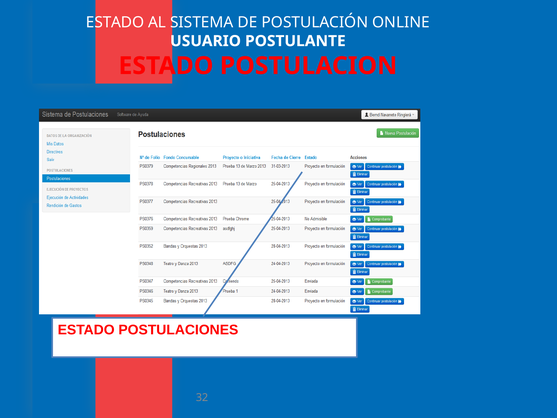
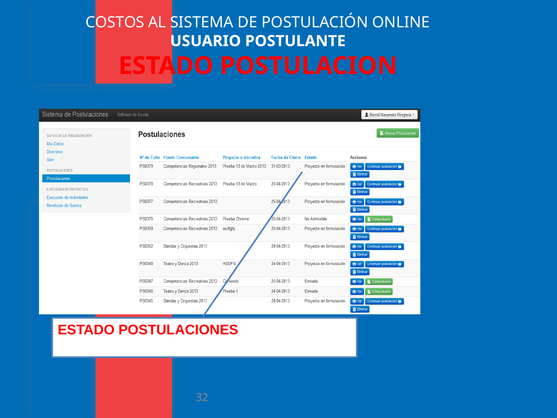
ESTADO at (115, 22): ESTADO -> COSTOS
